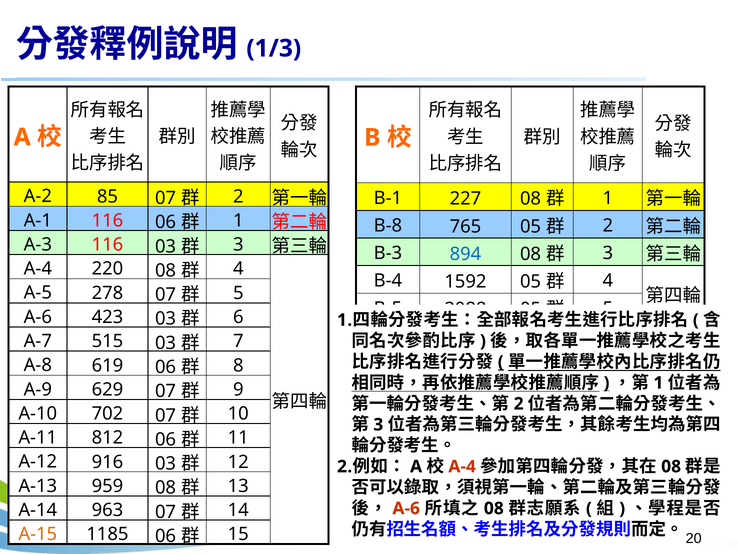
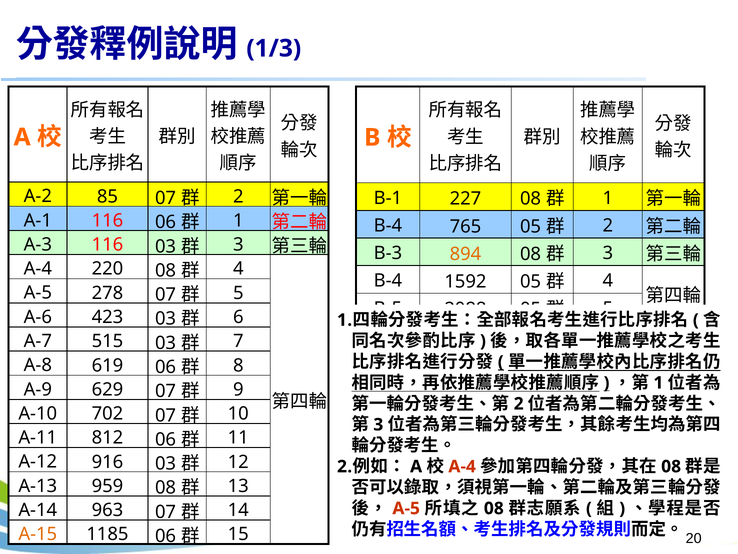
B-8 at (388, 225): B-8 -> B-4
894 colour: blue -> orange
A-6 at (406, 508): A-6 -> A-5
